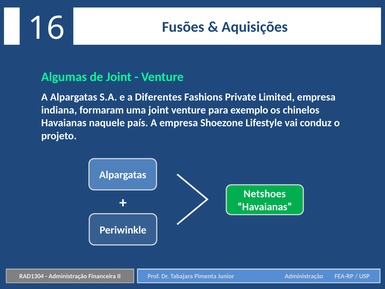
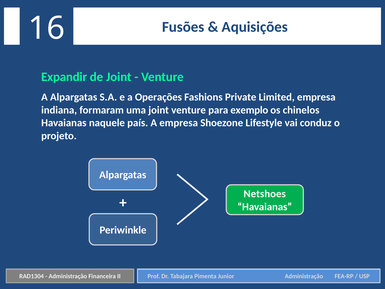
Algumas: Algumas -> Expandir
Diferentes: Diferentes -> Operações
